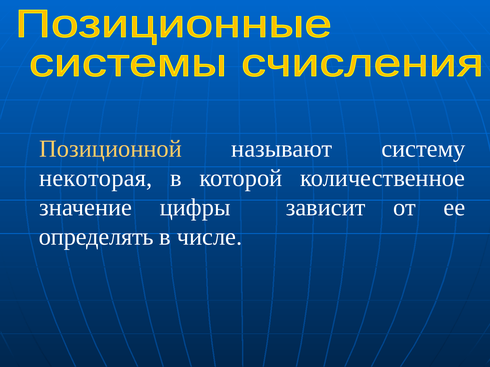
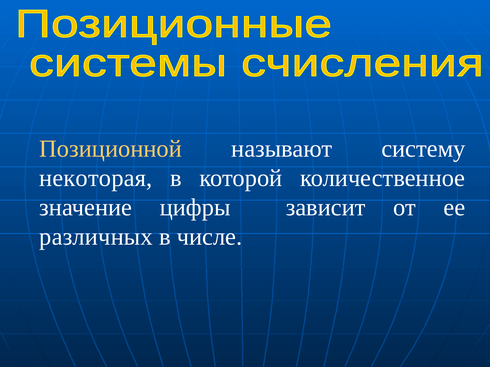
определять: определять -> различных
